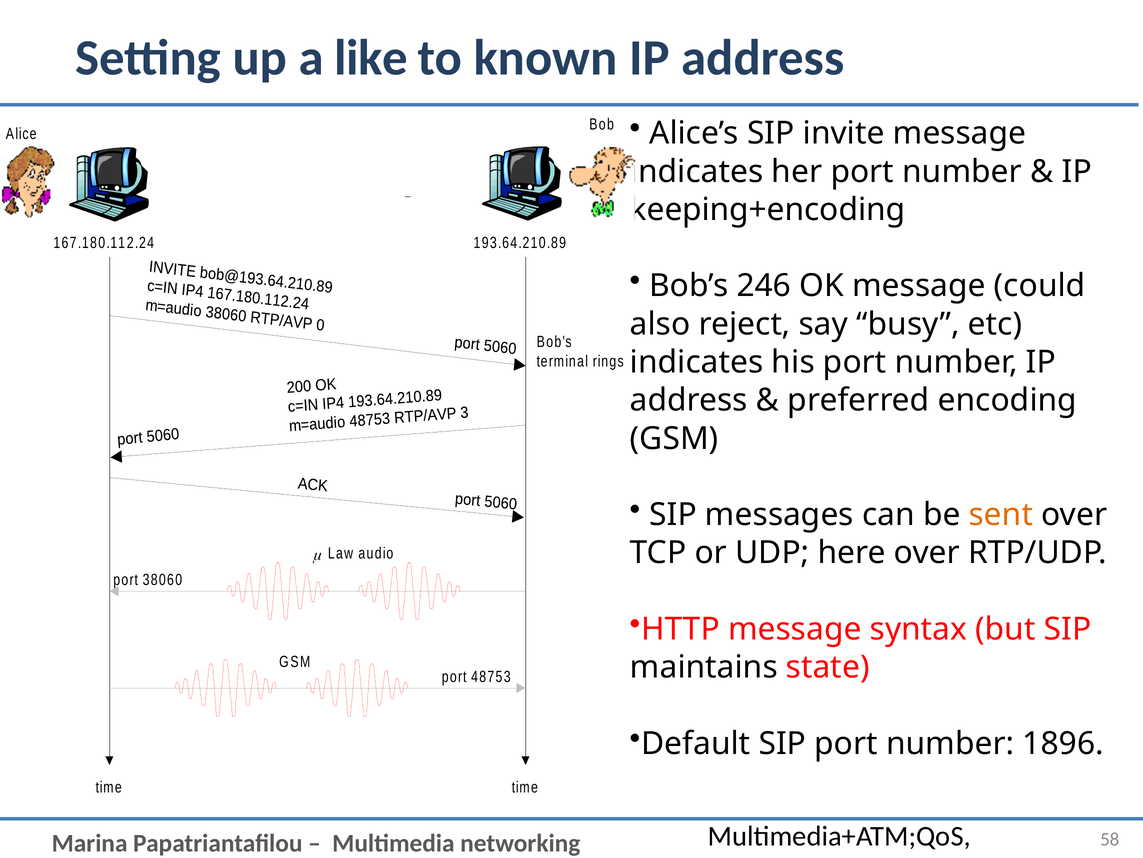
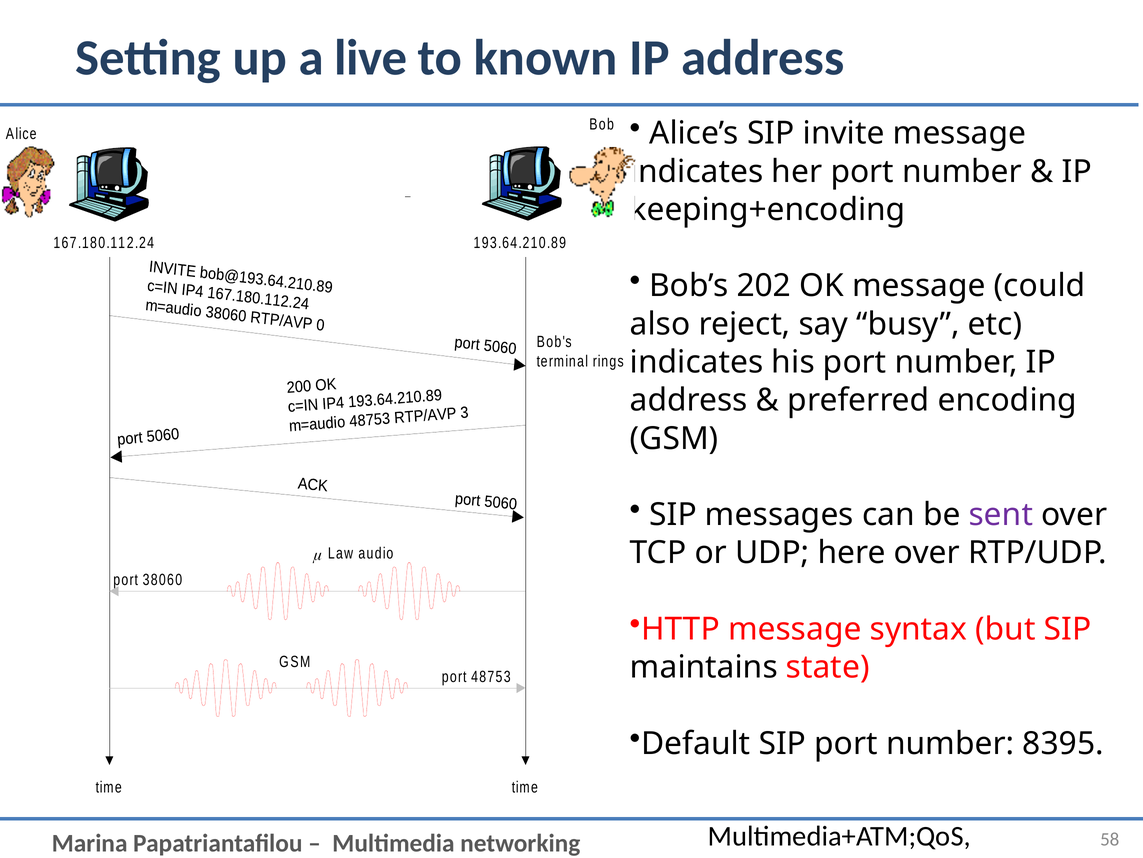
like: like -> live
246: 246 -> 202
sent colour: orange -> purple
1896: 1896 -> 8395
